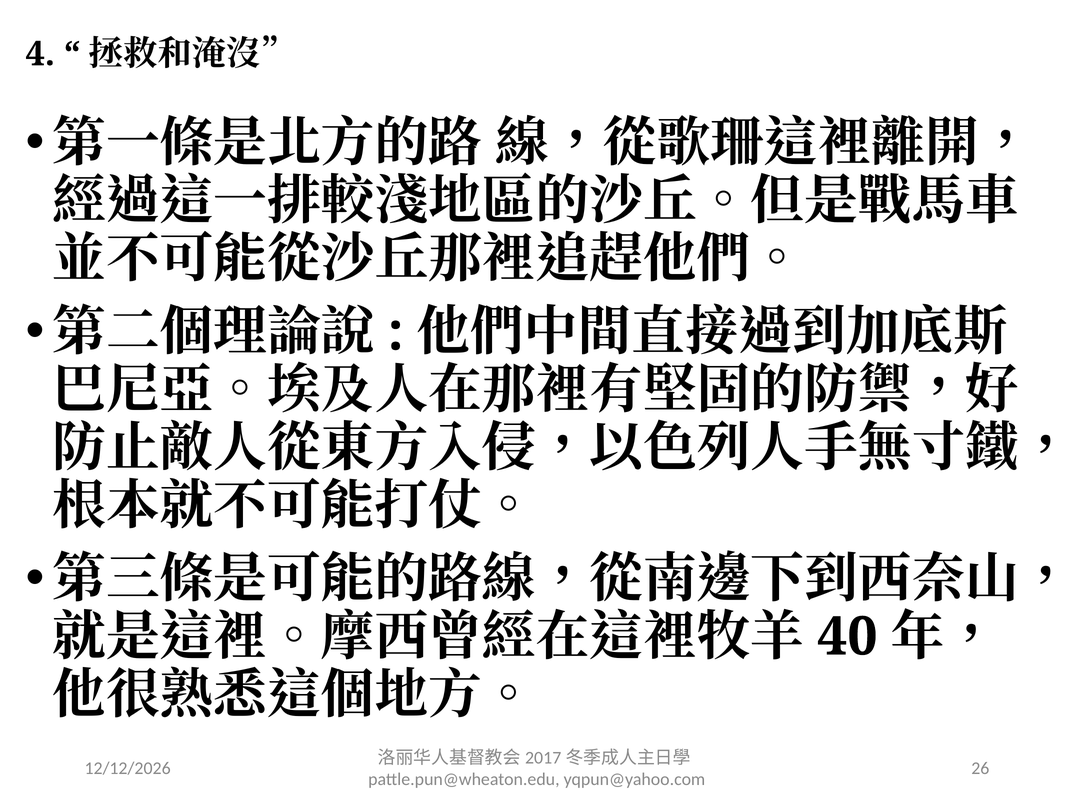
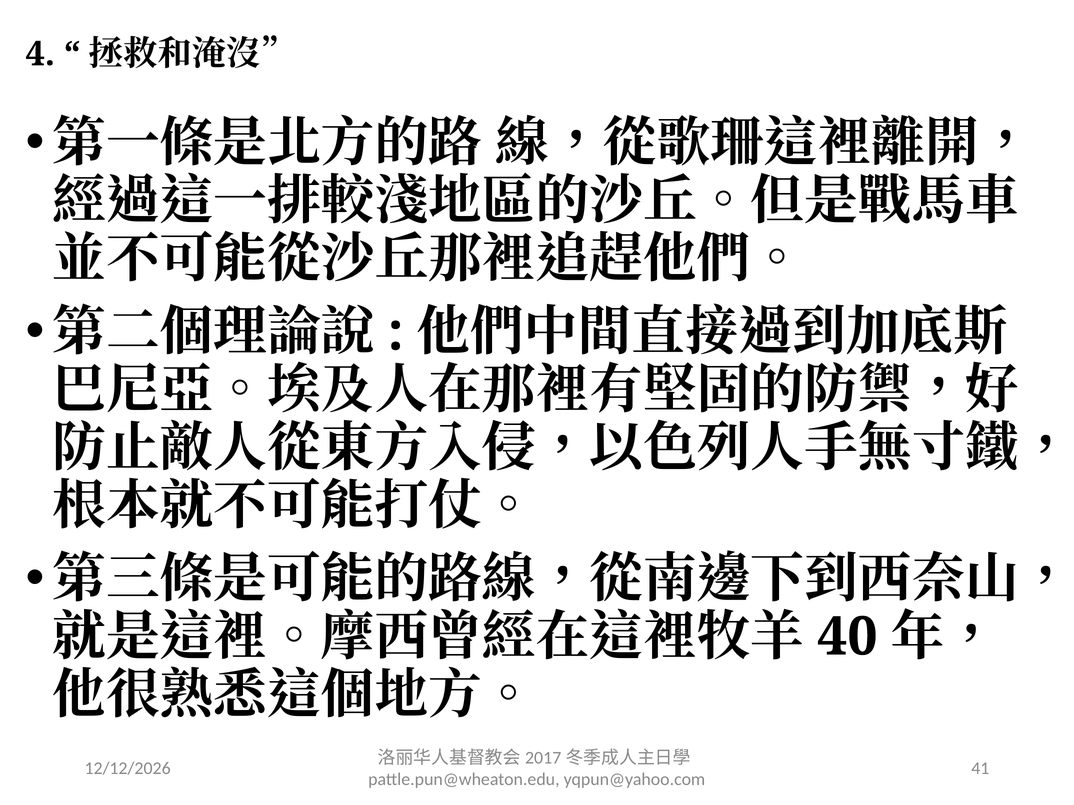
26: 26 -> 41
